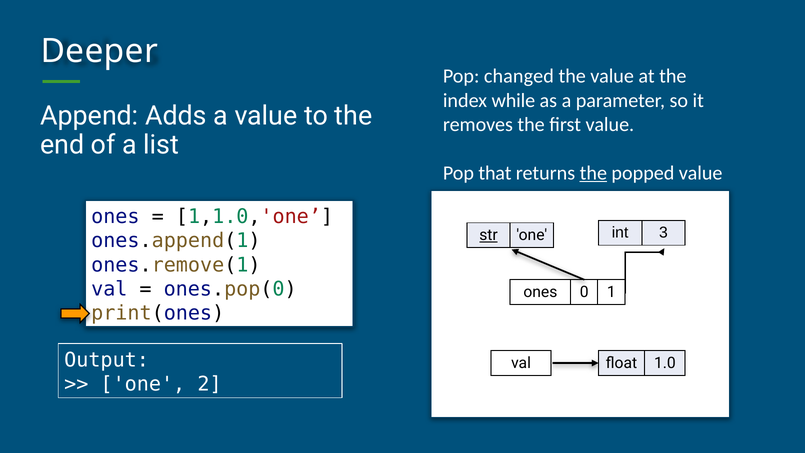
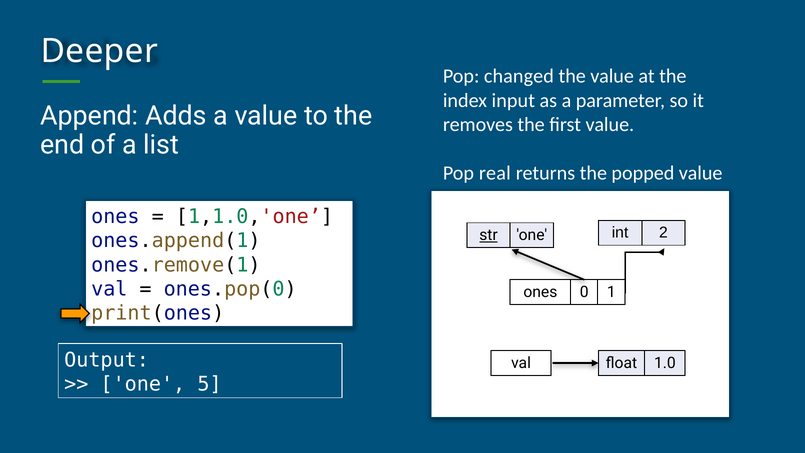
while: while -> input
that: that -> real
the at (593, 173) underline: present -> none
3: 3 -> 2
2: 2 -> 5
